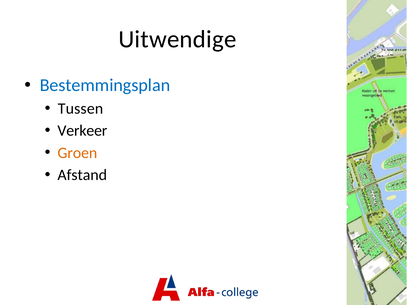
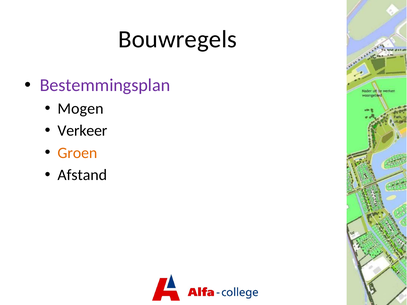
Uitwendige: Uitwendige -> Bouwregels
Bestemmingsplan colour: blue -> purple
Tussen: Tussen -> Mogen
